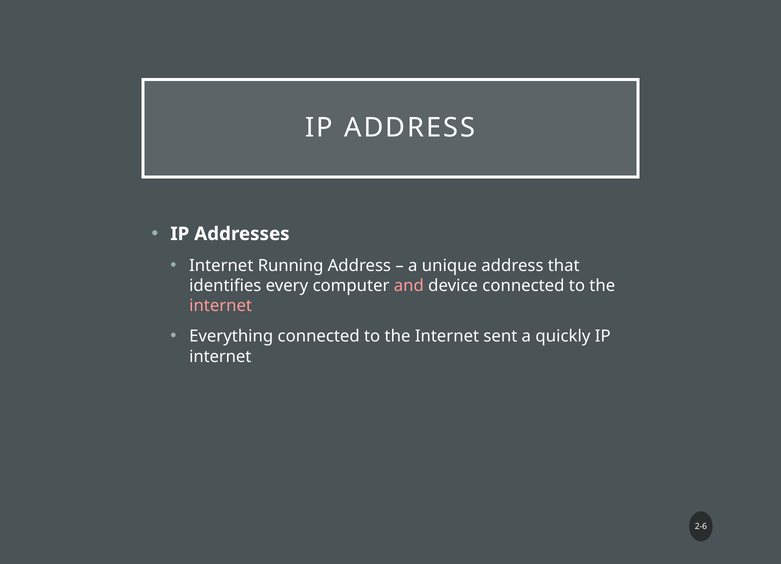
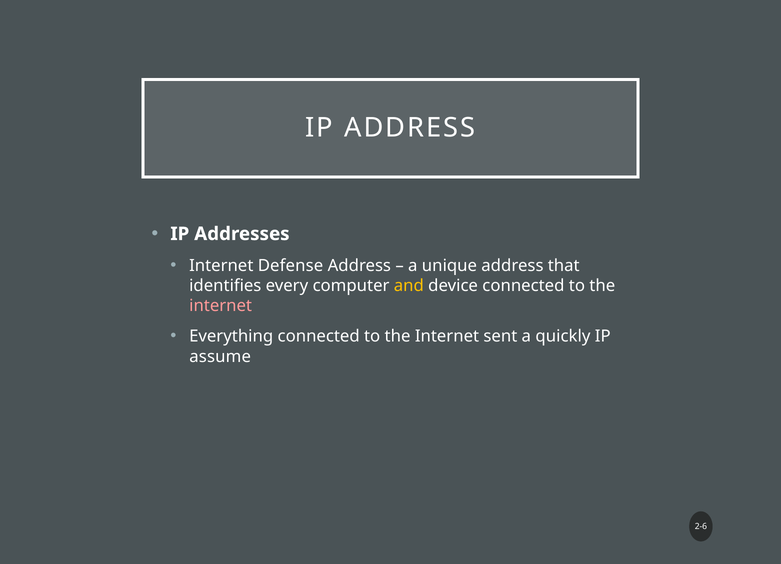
Running: Running -> Defense
and colour: pink -> yellow
internet at (220, 357): internet -> assume
